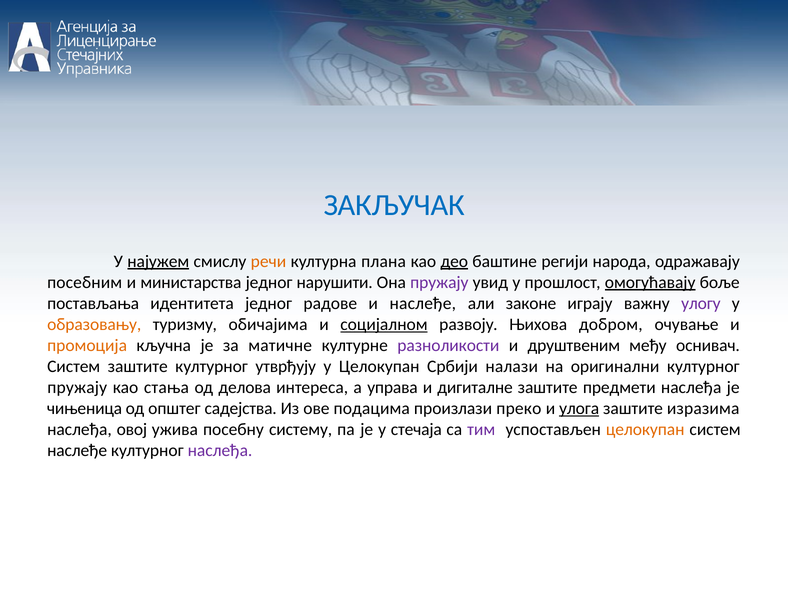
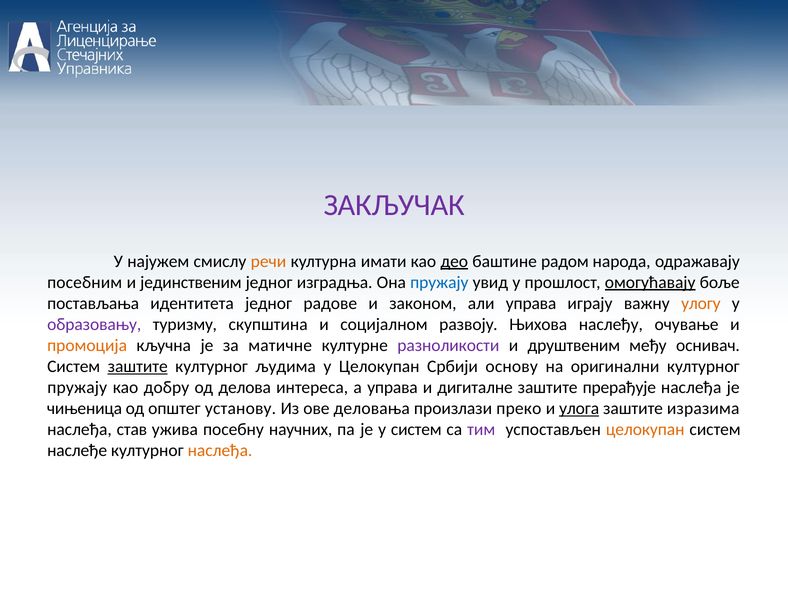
ЗАКЉУЧАК colour: blue -> purple
најужем underline: present -> none
плана: плана -> имати
регији: регији -> радом
министарства: министарства -> јединственим
нарушити: нарушити -> изградња
пружају at (439, 282) colour: purple -> blue
и наслеђе: наслеђе -> законом
али законе: законе -> управа
улогу colour: purple -> orange
образовању colour: orange -> purple
обичајима: обичајима -> скупштина
социјалном underline: present -> none
добром: добром -> наслеђу
заштите at (138, 366) underline: none -> present
утврђују: утврђују -> људима
налази: налази -> основу
стања: стања -> добру
предмети: предмети -> прерађује
садејства: садејства -> установу
подацима: подацима -> деловања
овој: овој -> став
систему: систему -> научних
у стечаја: стечаја -> систем
наслеђа at (220, 450) colour: purple -> orange
